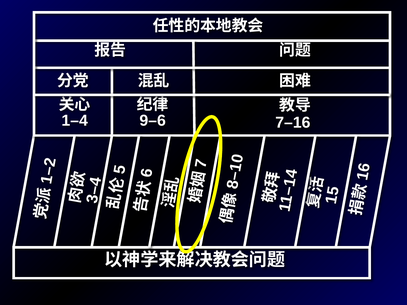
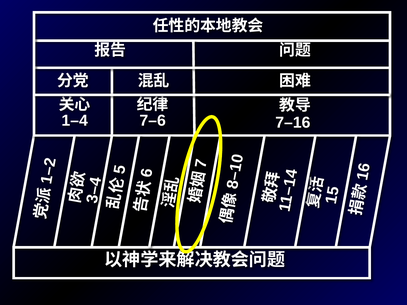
9–6: 9–6 -> 7–6
